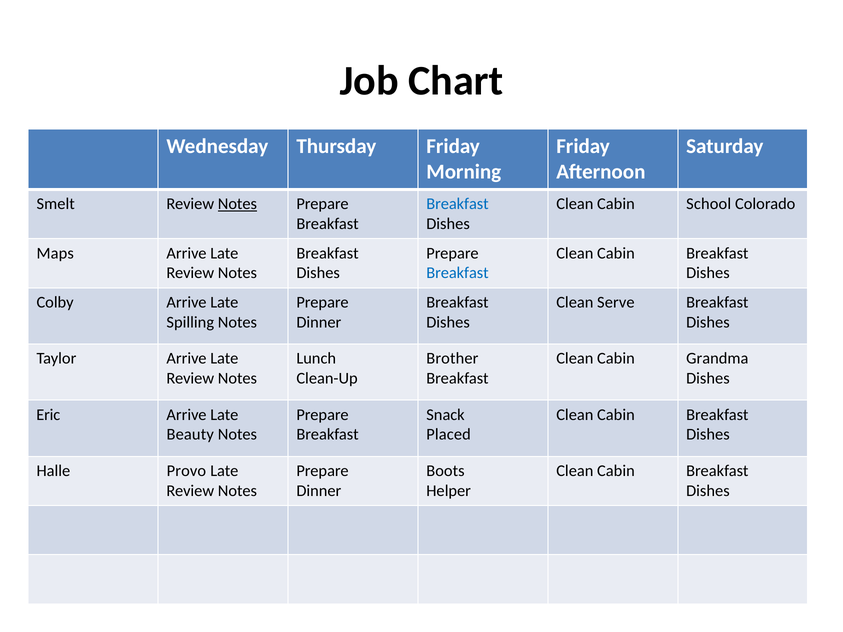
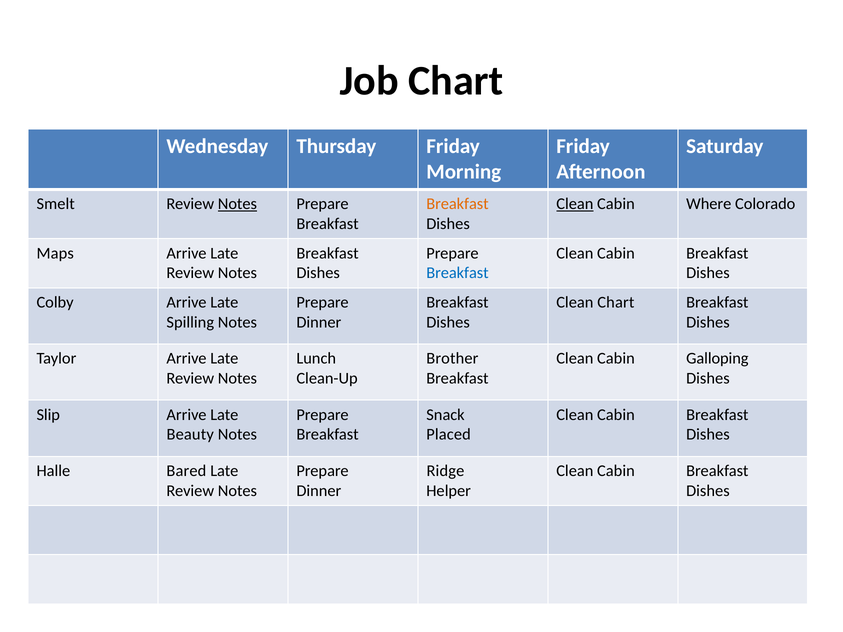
Breakfast at (457, 204) colour: blue -> orange
Clean at (575, 204) underline: none -> present
School: School -> Where
Clean Serve: Serve -> Chart
Grandma: Grandma -> Galloping
Eric: Eric -> Slip
Provo: Provo -> Bared
Boots: Boots -> Ridge
